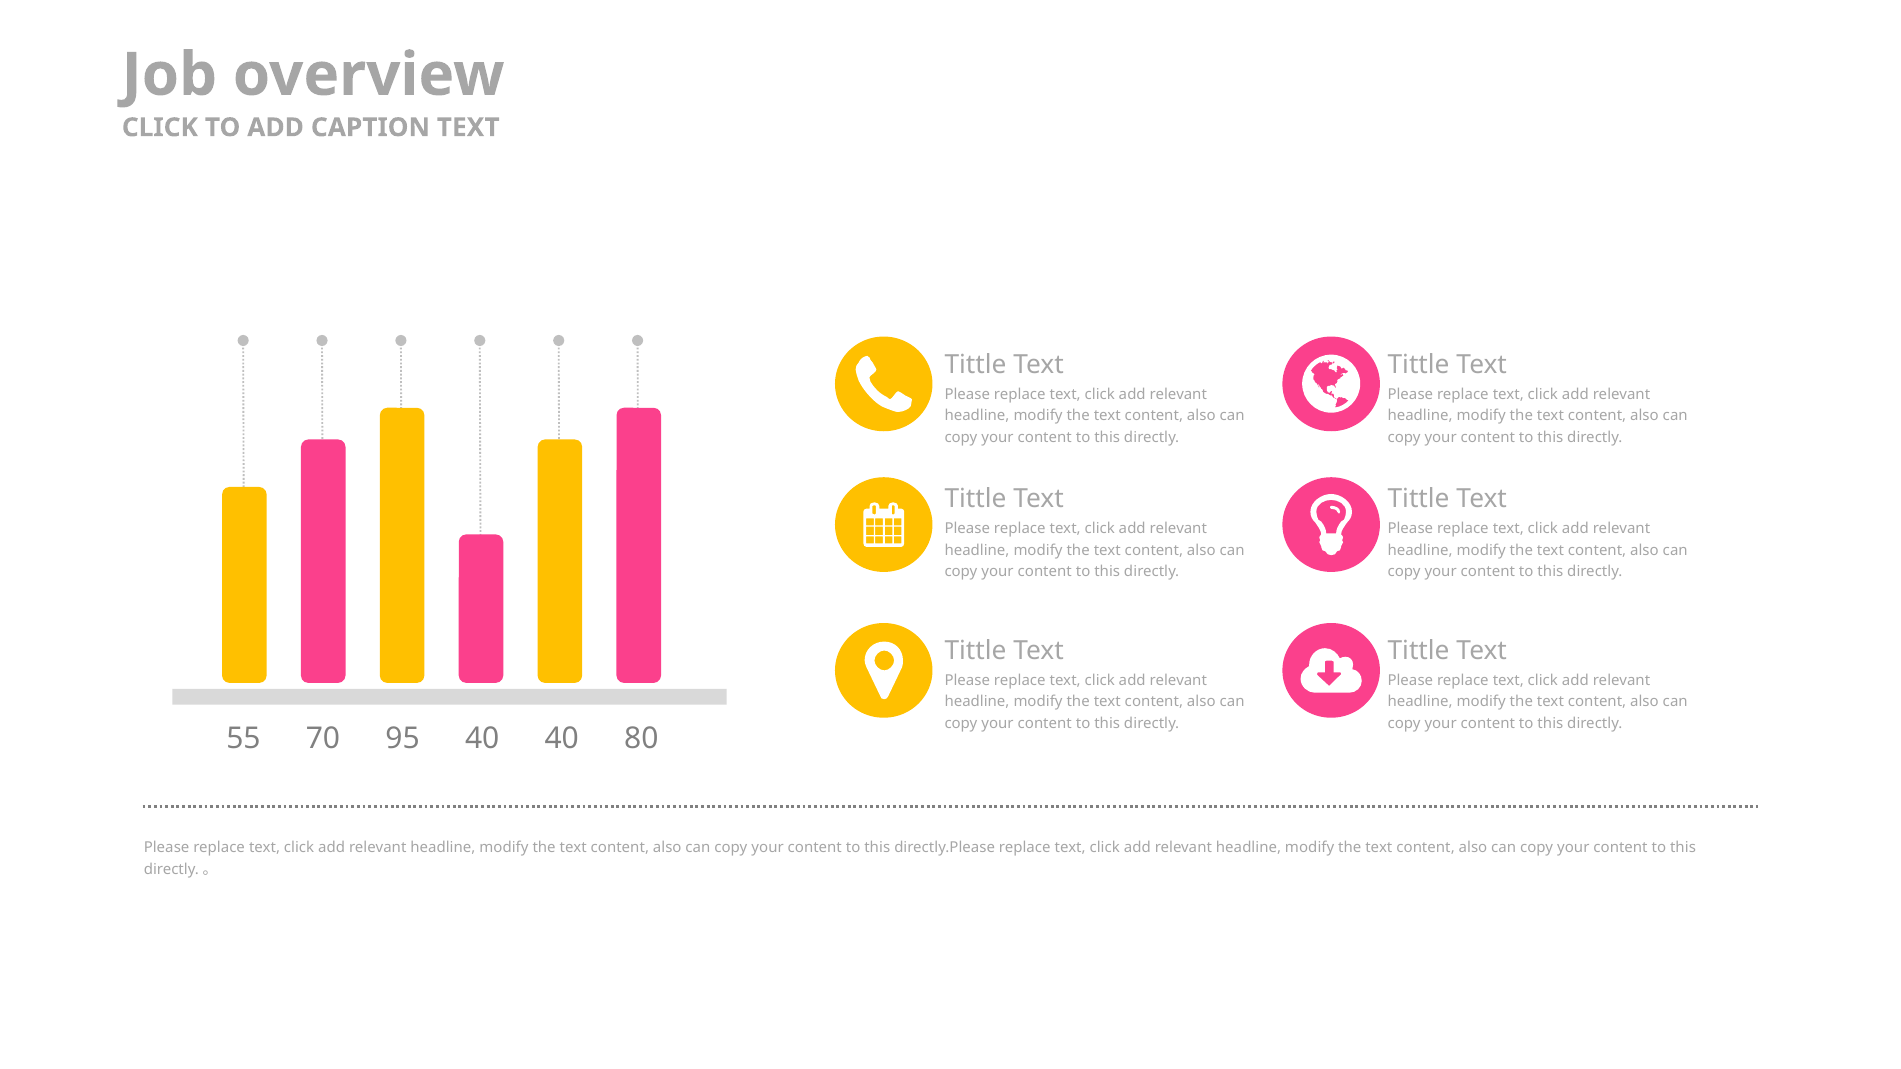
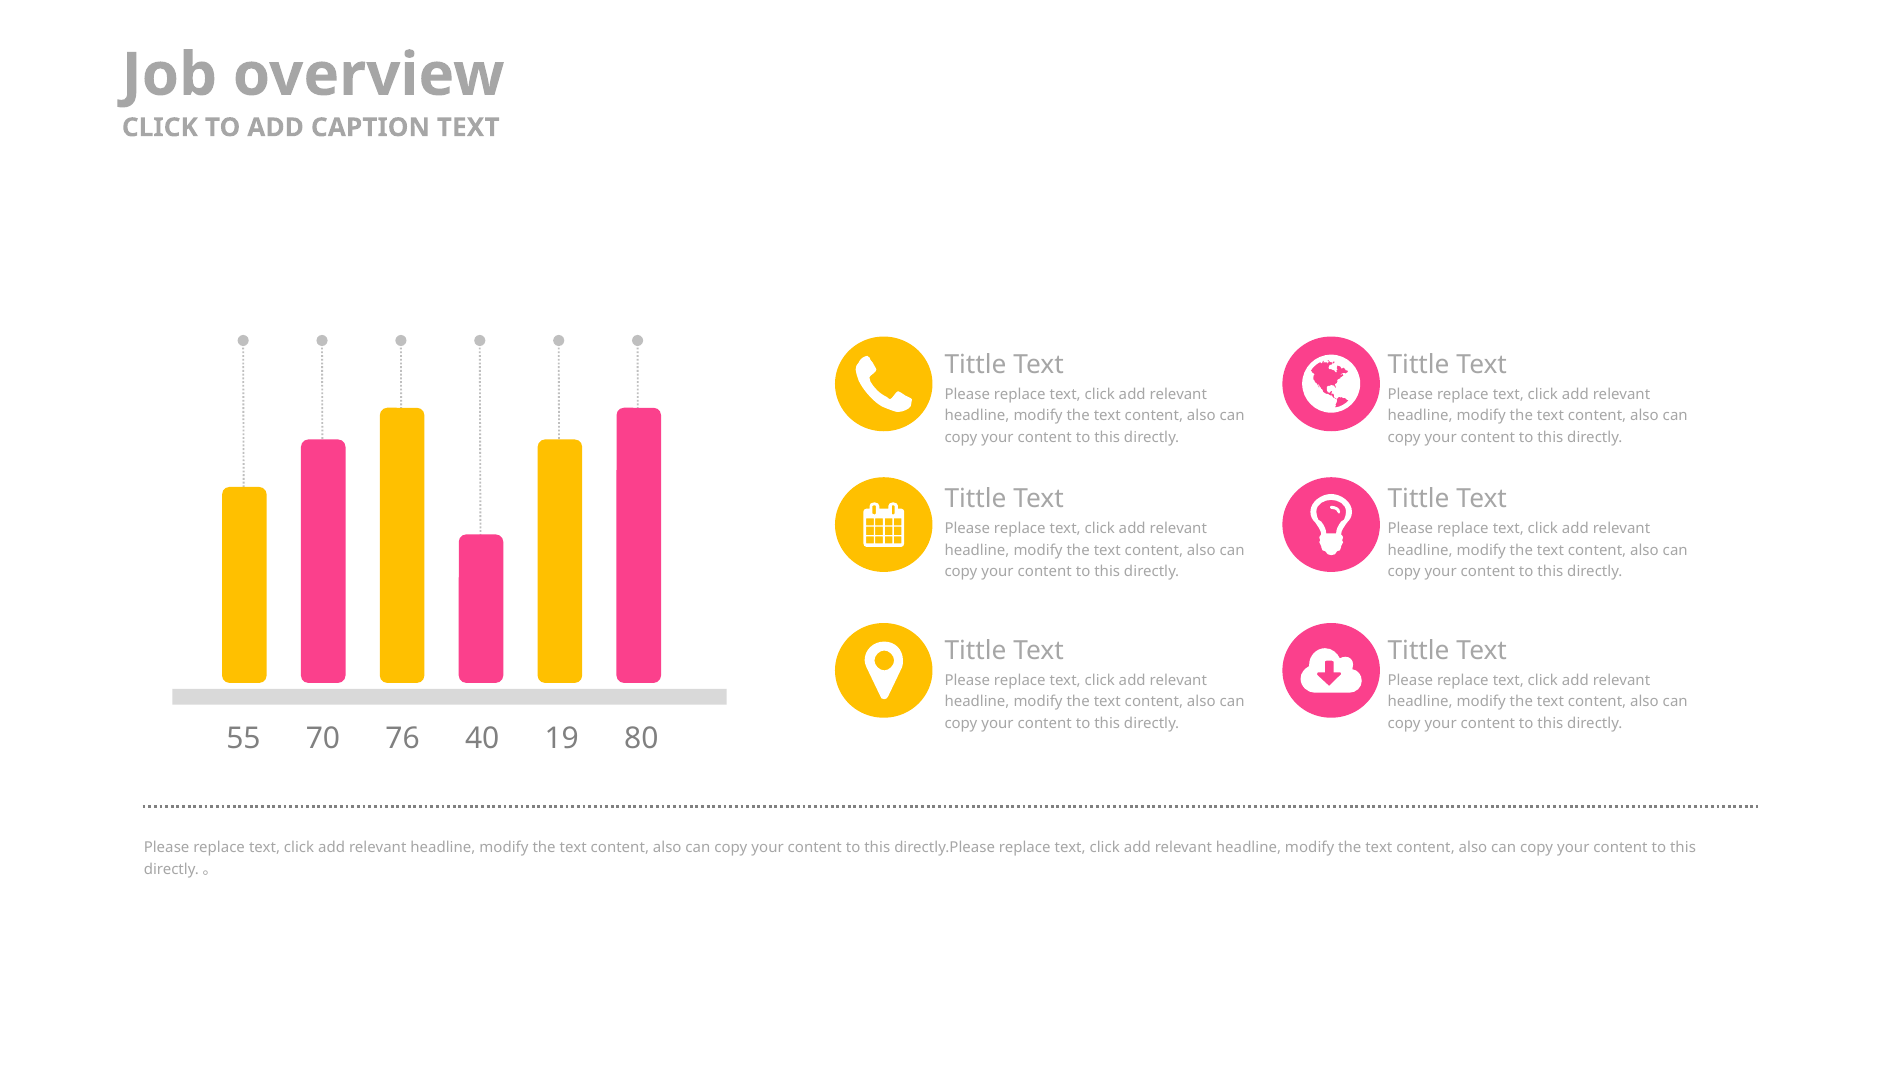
95: 95 -> 76
40 40: 40 -> 19
